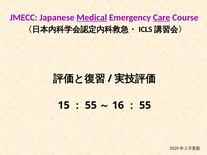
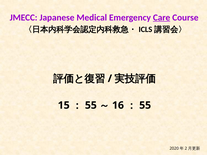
Medical underline: present -> none
